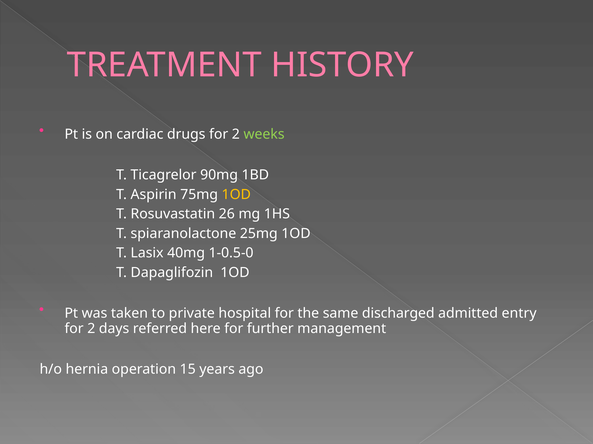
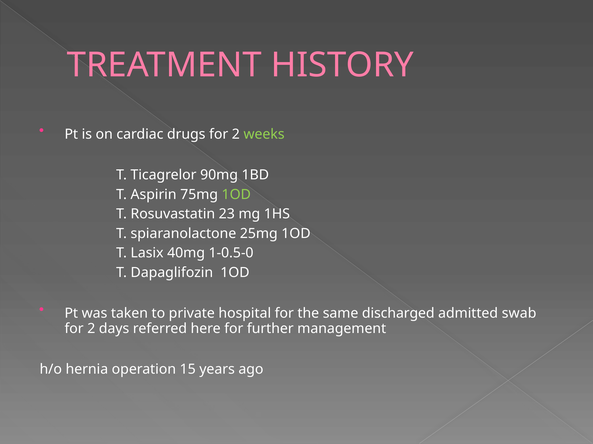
1OD at (236, 195) colour: yellow -> light green
26: 26 -> 23
entry: entry -> swab
